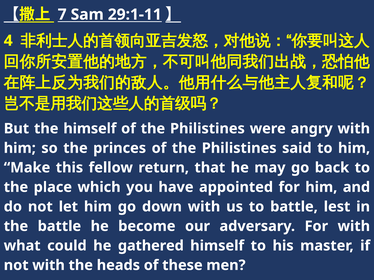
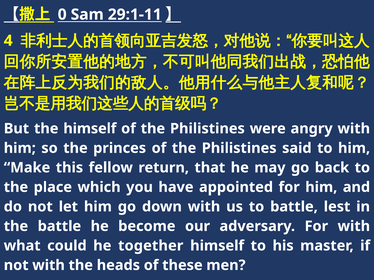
7: 7 -> 0
gathered: gathered -> together
